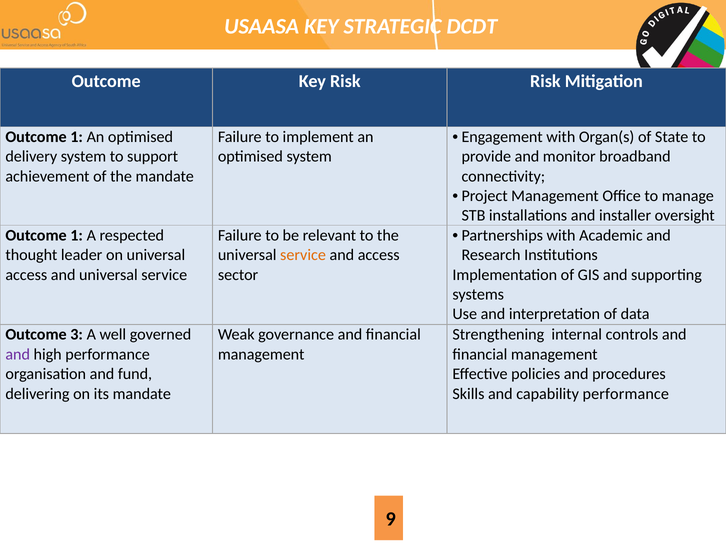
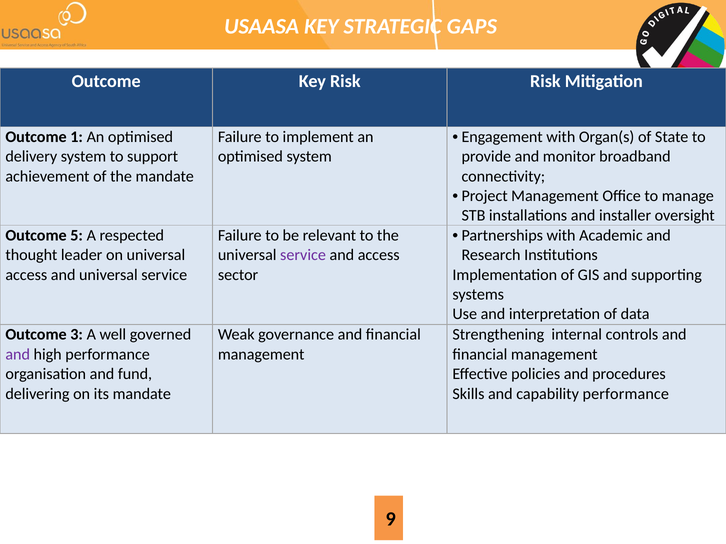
DCDT: DCDT -> GAPS
1 at (77, 236): 1 -> 5
service at (303, 255) colour: orange -> purple
